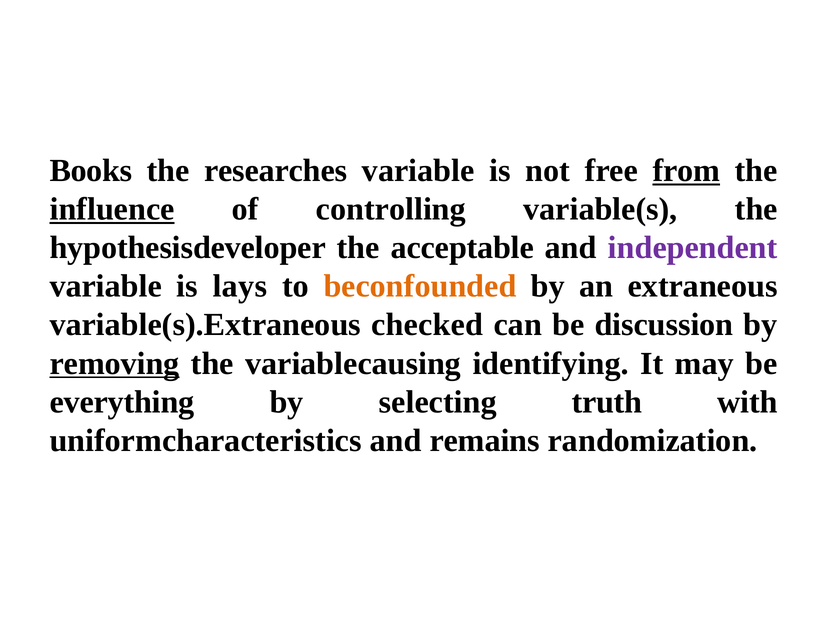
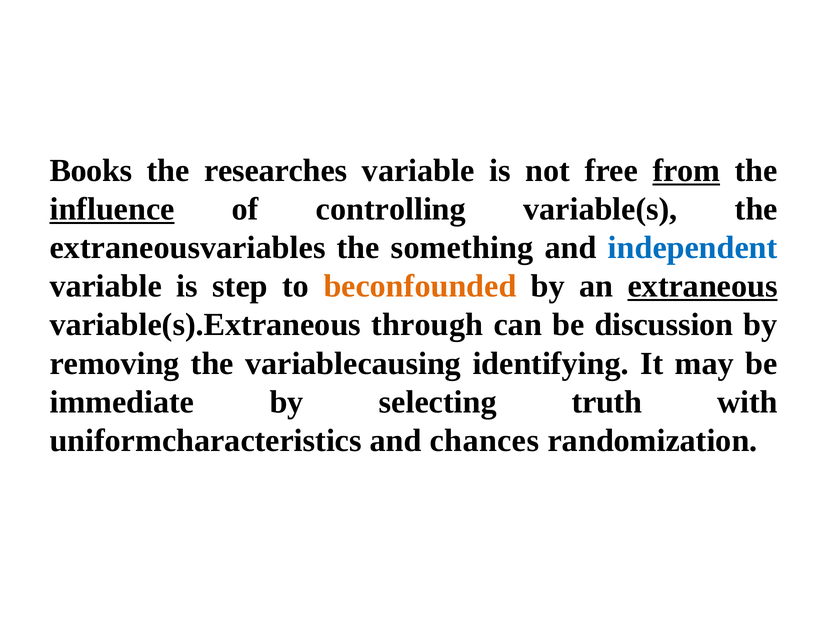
hypothesisdeveloper: hypothesisdeveloper -> extraneousvariables
acceptable: acceptable -> something
independent colour: purple -> blue
lays: lays -> step
extraneous underline: none -> present
checked: checked -> through
removing underline: present -> none
everything: everything -> immediate
remains: remains -> chances
